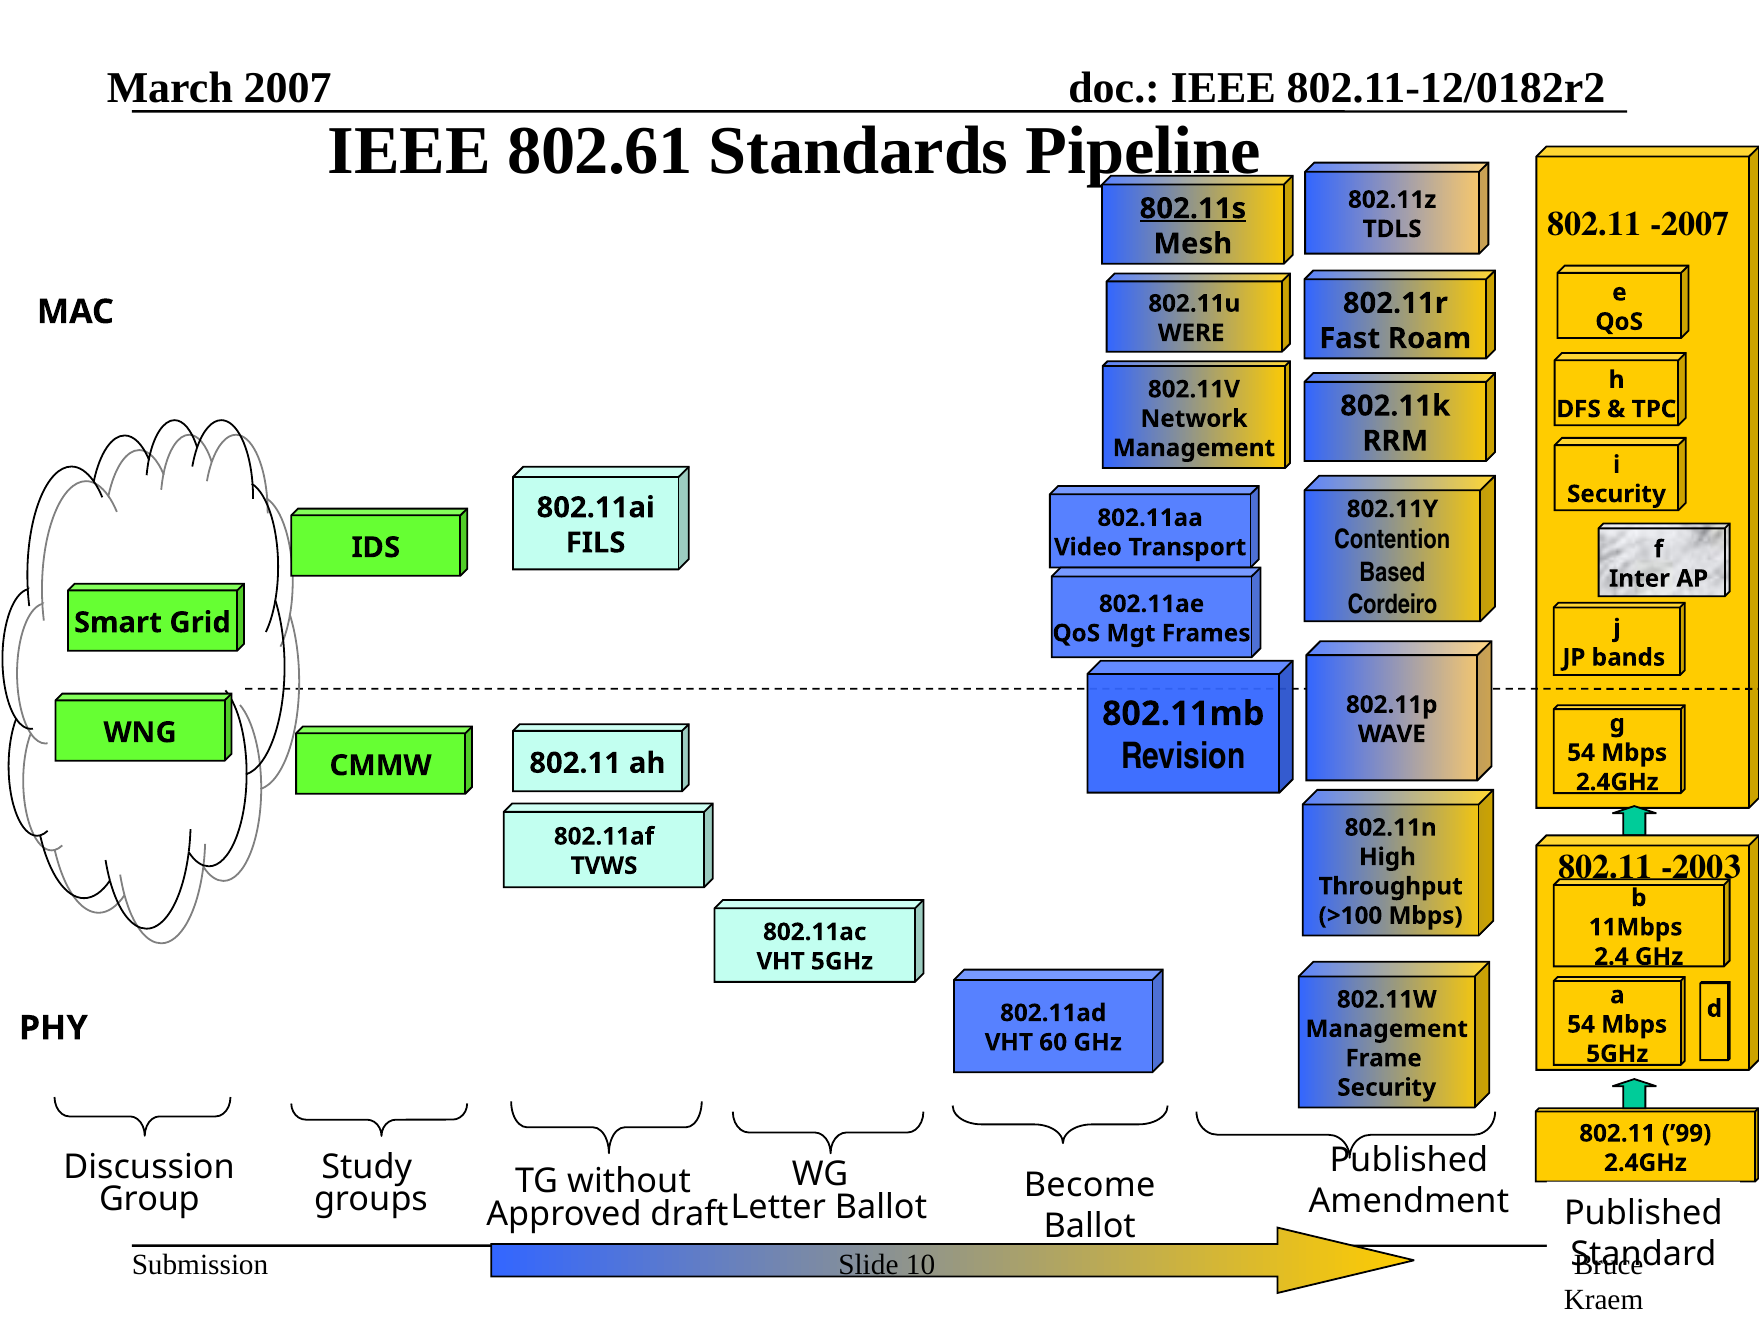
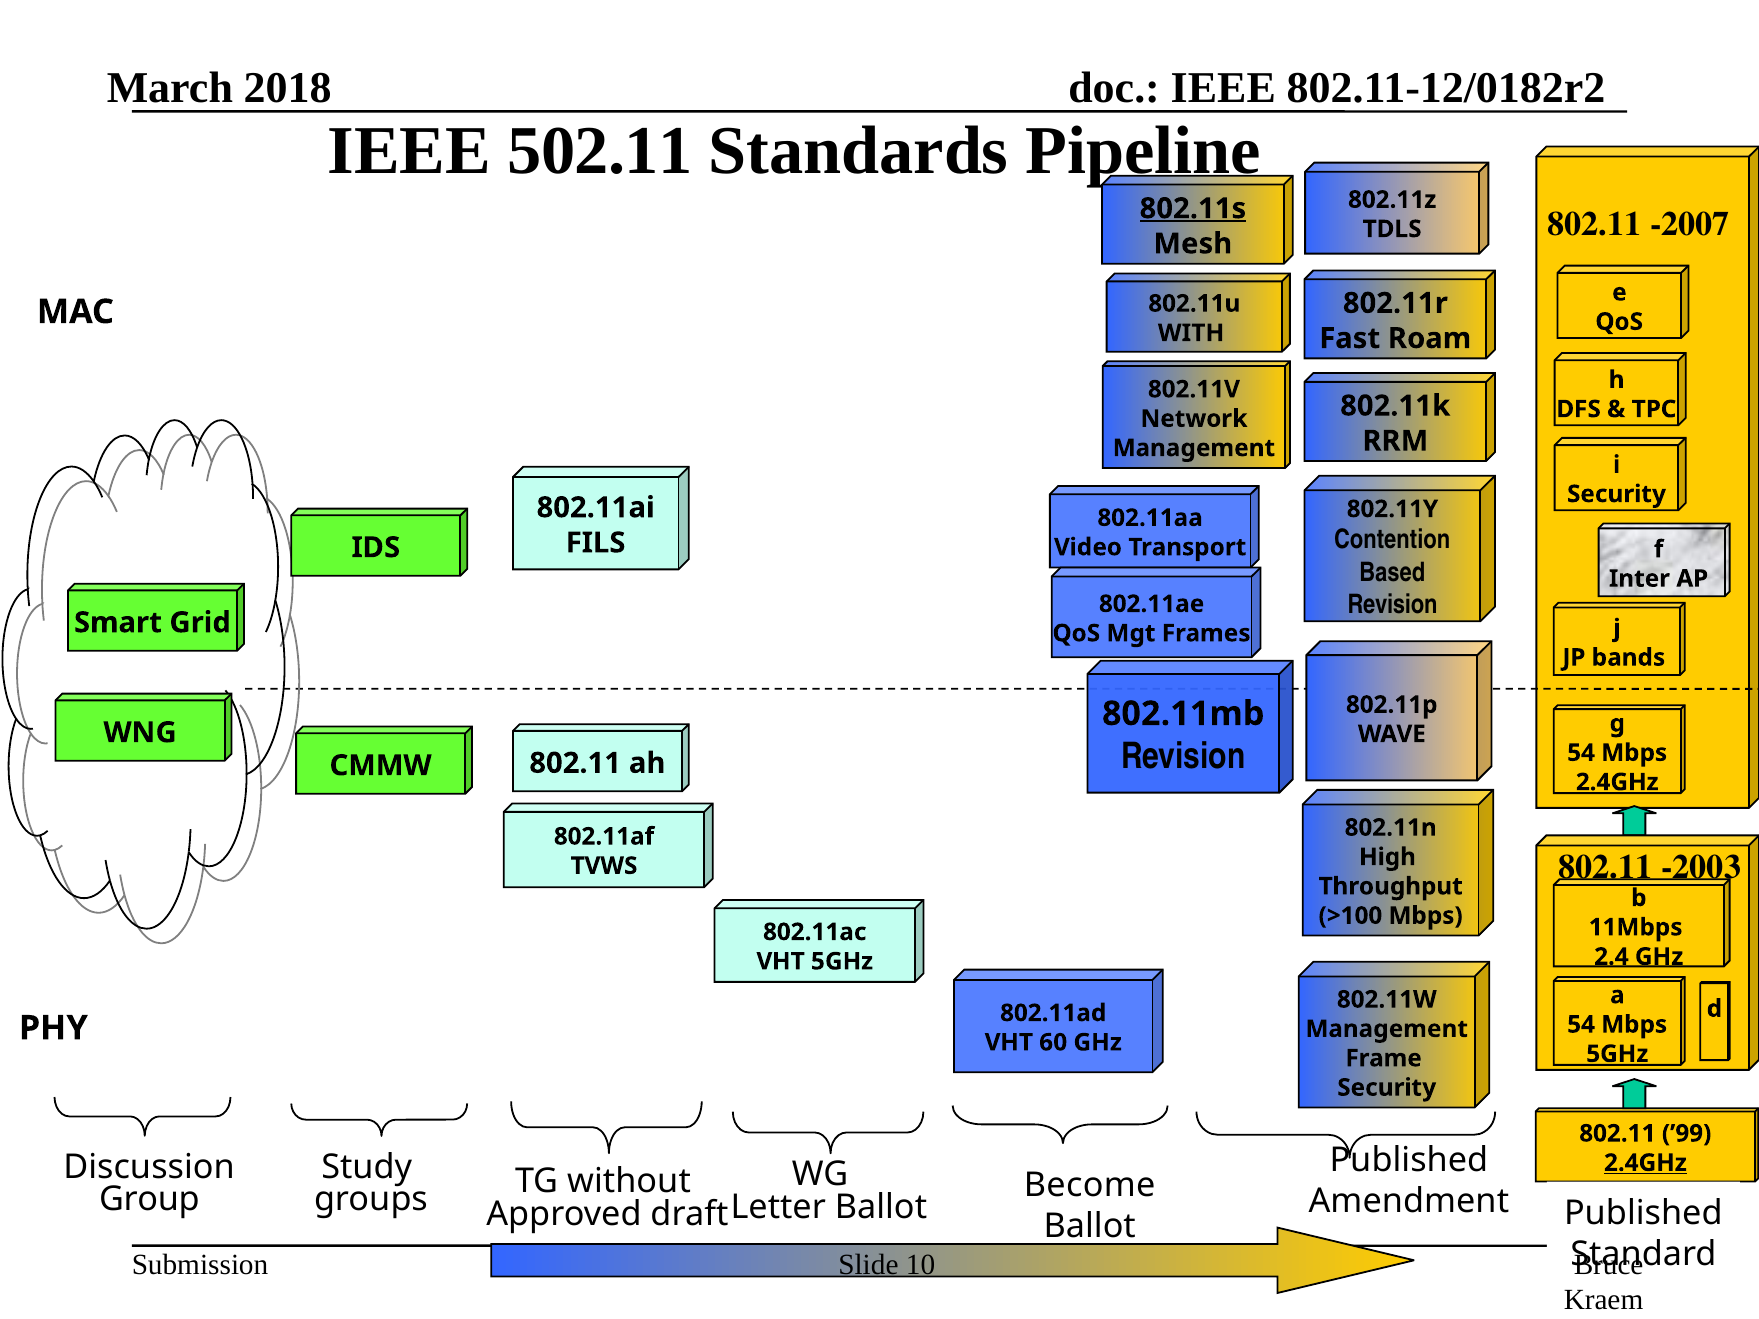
2007: 2007 -> 2018
802.61: 802.61 -> 502.11
WERE: WERE -> WITH
Cordeiro at (1392, 605): Cordeiro -> Revision
2.4GHz at (1645, 1163) underline: none -> present
